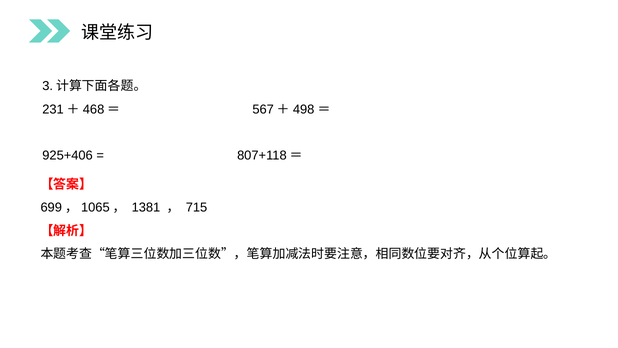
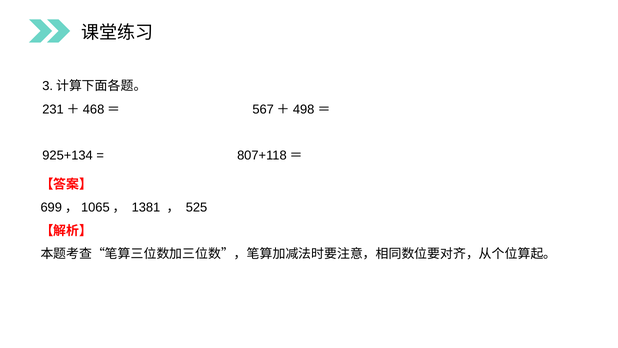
925+406: 925+406 -> 925+134
715: 715 -> 525
